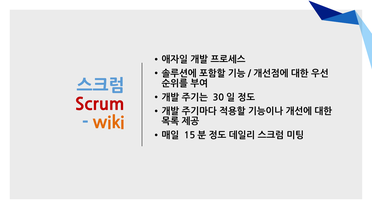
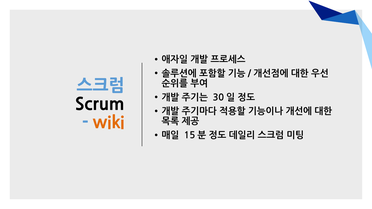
Scrum colour: red -> black
